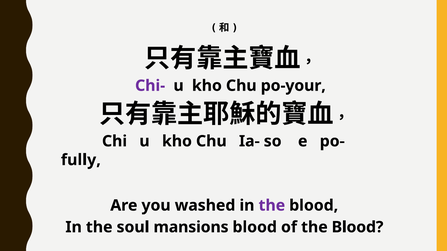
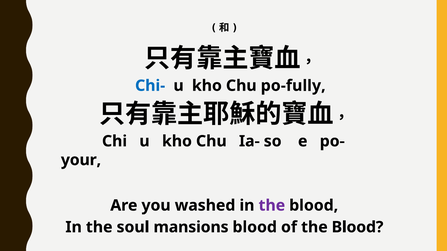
Chi- colour: purple -> blue
po-your: po-your -> po-fully
fully: fully -> your
